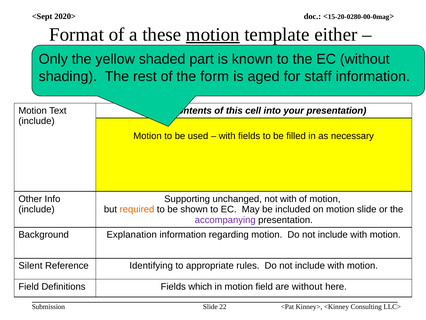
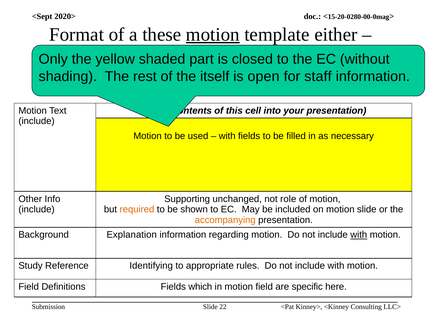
known: known -> closed
form: form -> itself
aged: aged -> open
not with: with -> role
accompanying colour: purple -> orange
with at (359, 234) underline: none -> present
Silent: Silent -> Study
are without: without -> specific
